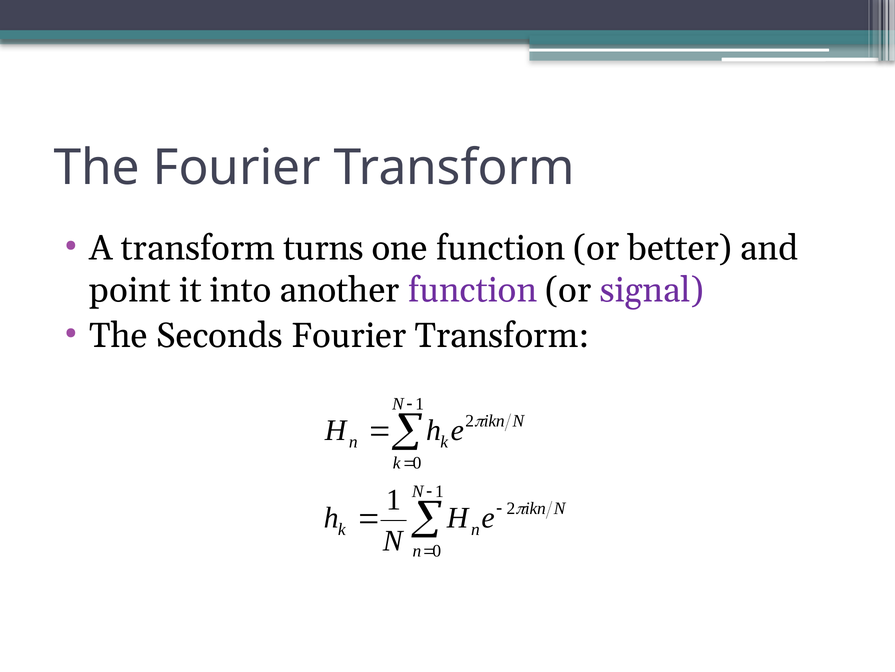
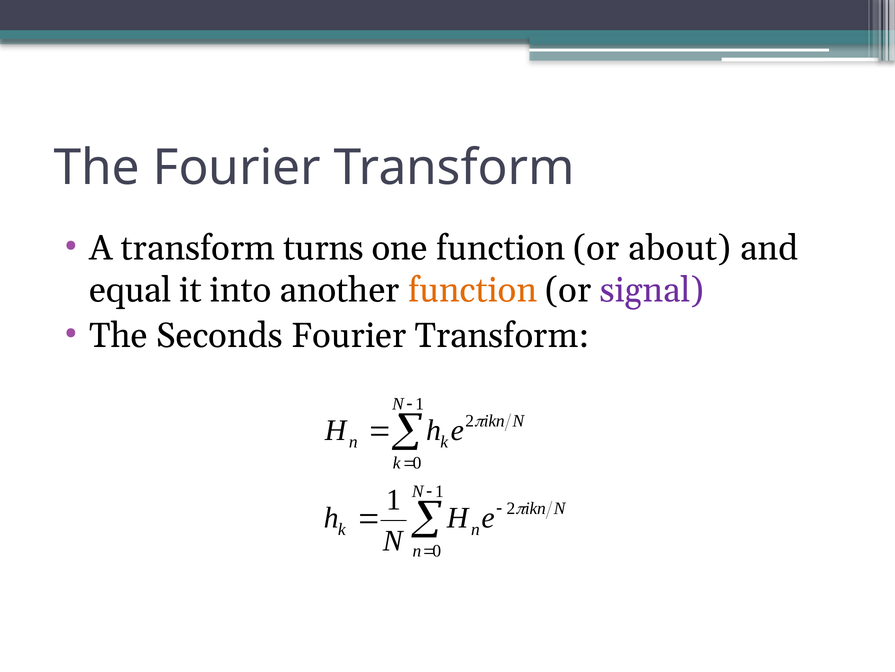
better: better -> about
point: point -> equal
function at (473, 290) colour: purple -> orange
